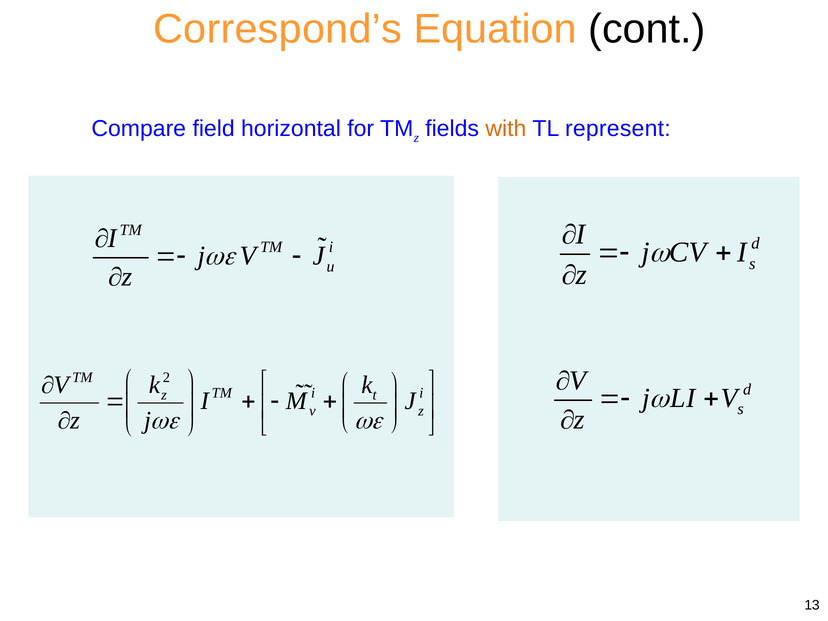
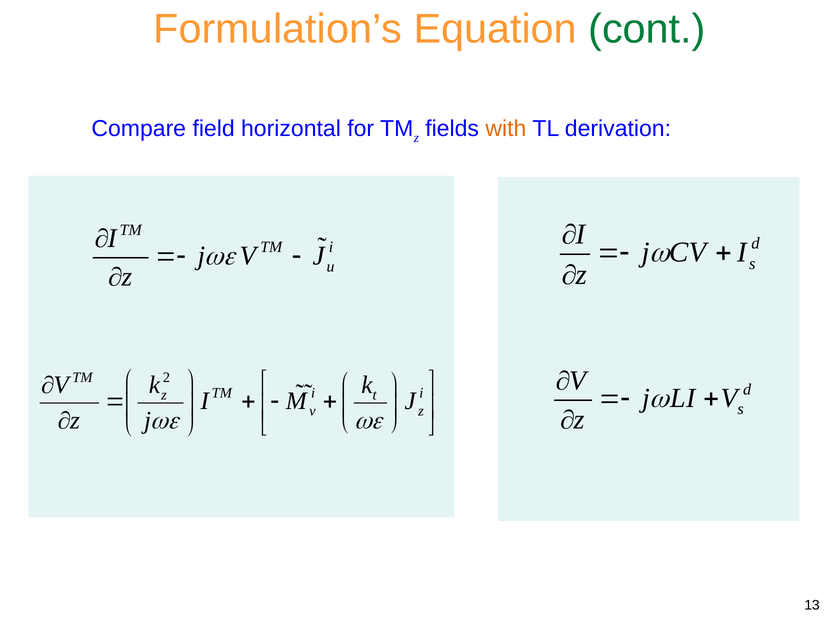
Correspond’s: Correspond’s -> Formulation’s
cont colour: black -> green
represent: represent -> derivation
